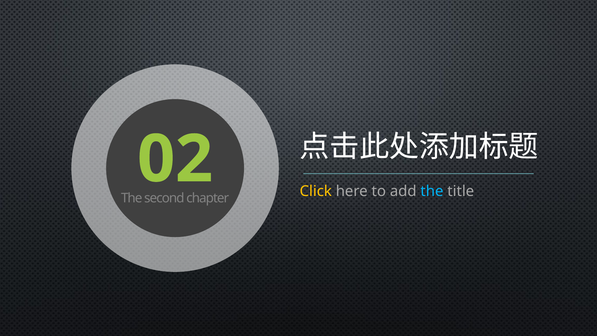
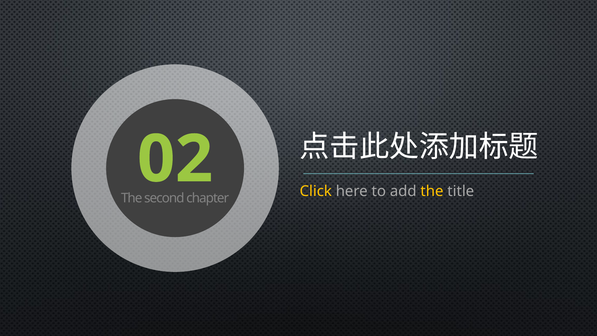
the at (432, 191) colour: light blue -> yellow
